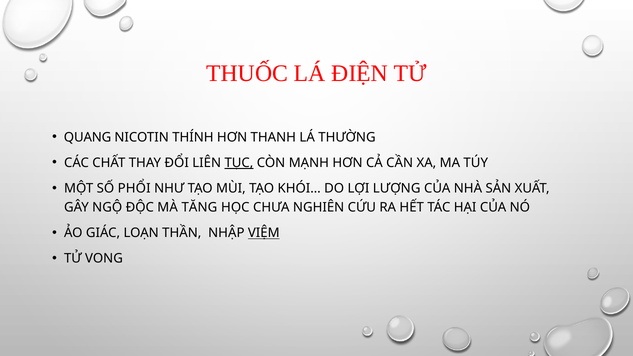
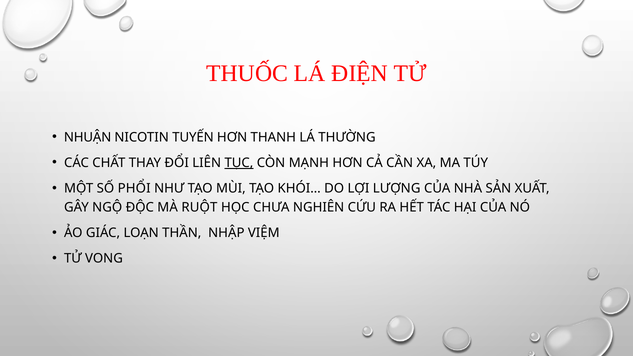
QUANG: QUANG -> NHUẬN
THÍNH: THÍNH -> TUYẾN
TĂNG: TĂNG -> RUỘT
VIỆM underline: present -> none
